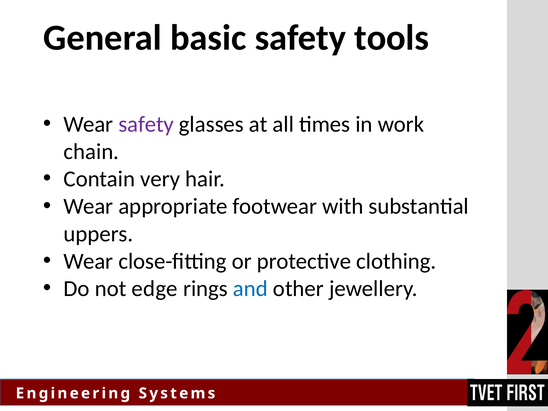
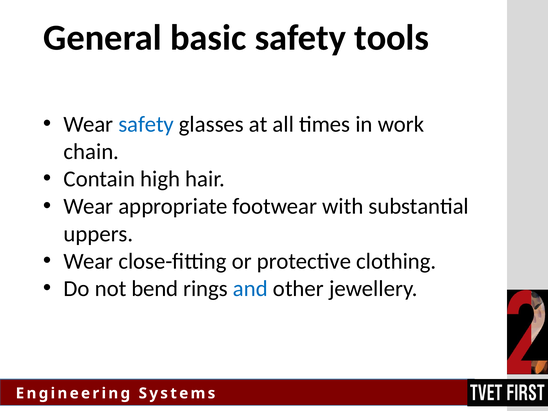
safety at (146, 124) colour: purple -> blue
very: very -> high
edge: edge -> bend
